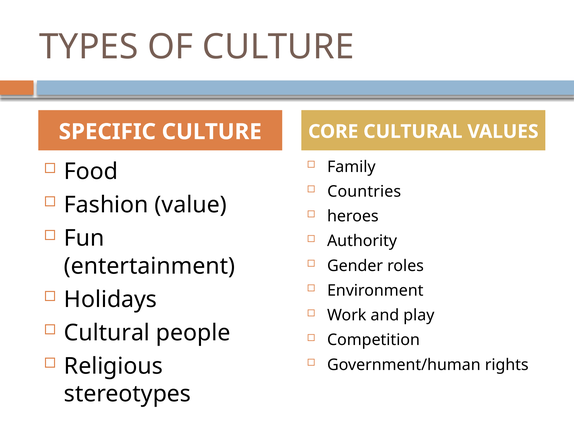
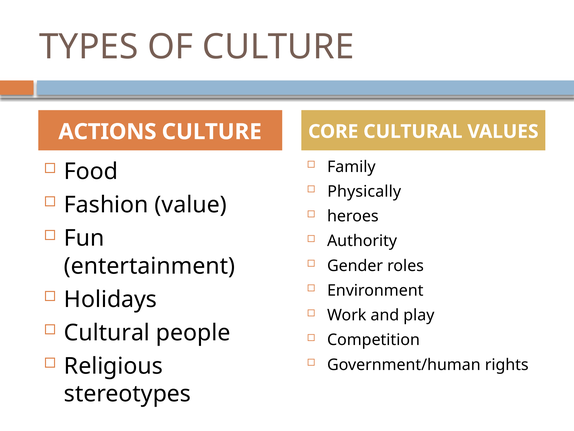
SPECIFIC: SPECIFIC -> ACTIONS
Countries: Countries -> Physically
